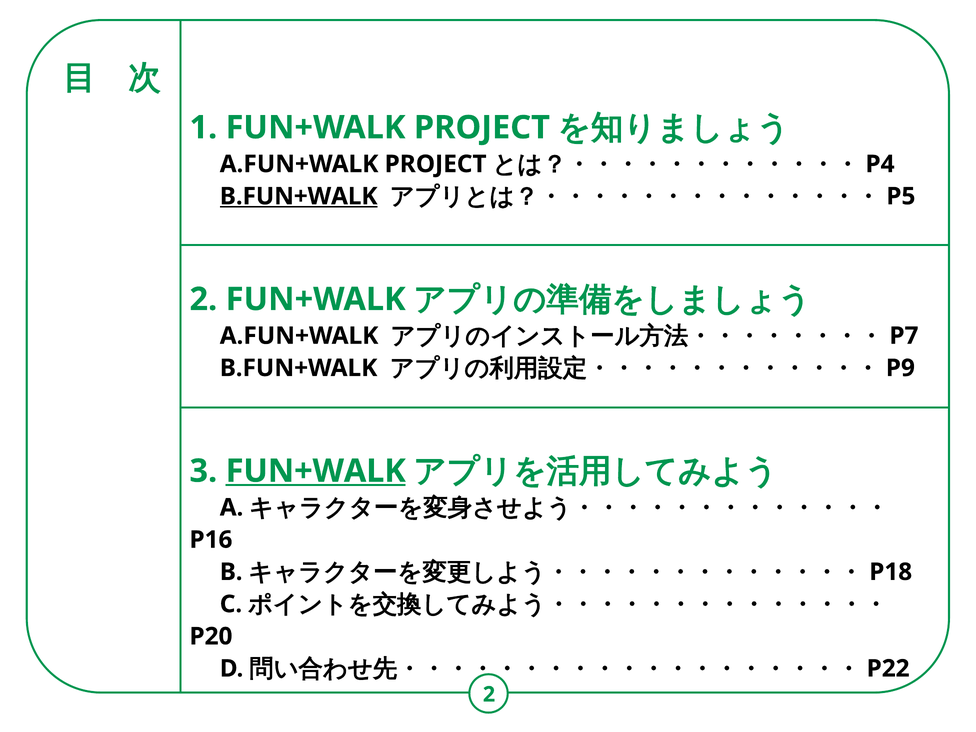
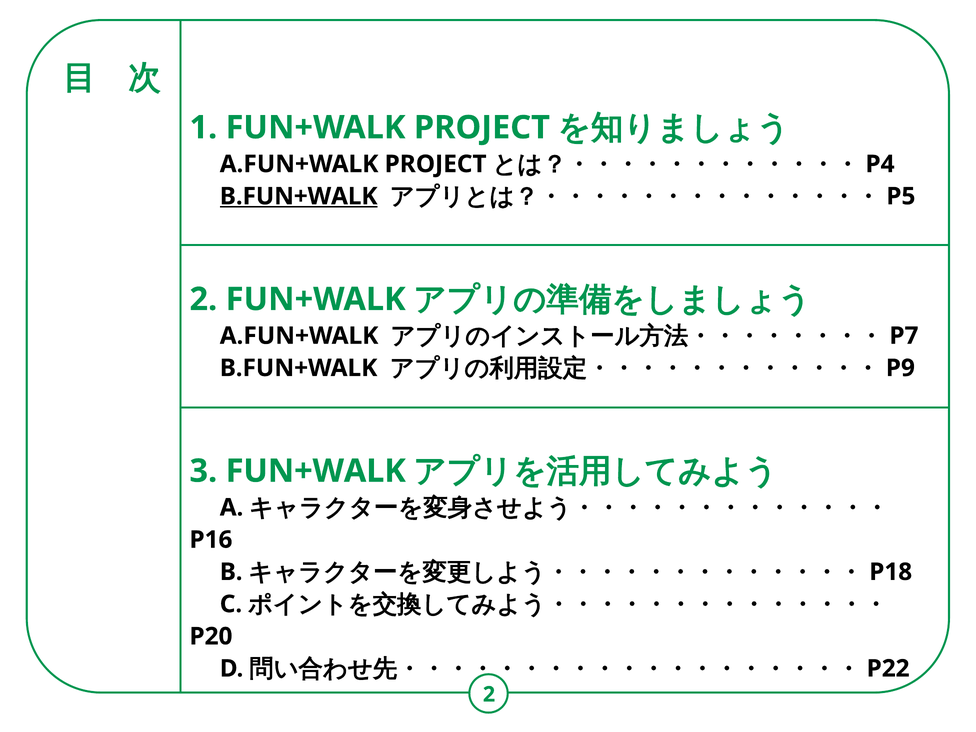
FUN+WALK at (316, 471) underline: present -> none
